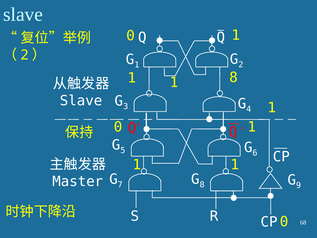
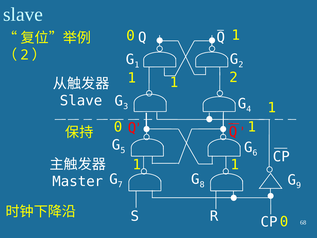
1 8: 8 -> 2
